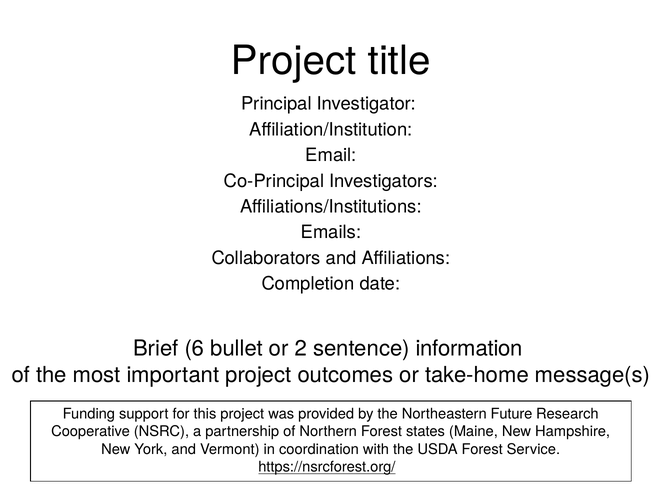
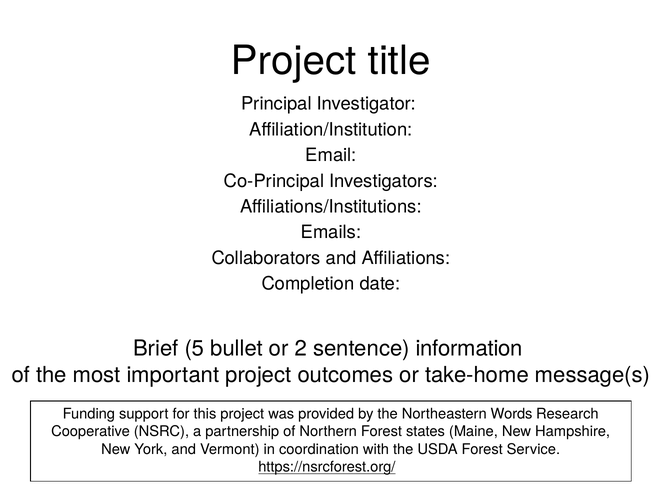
6: 6 -> 5
Future: Future -> Words
